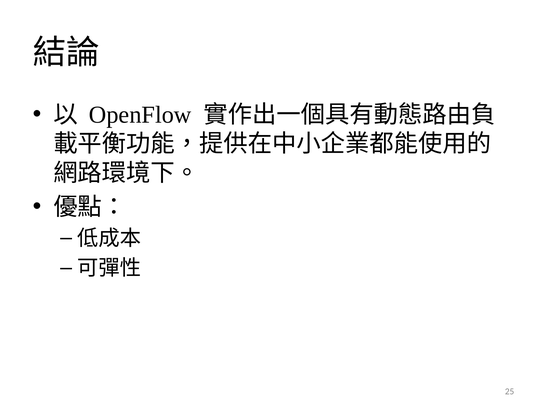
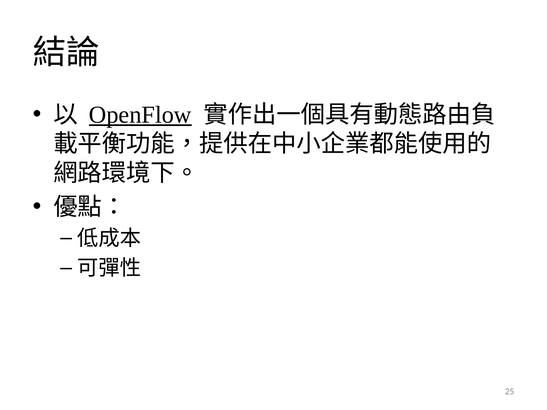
OpenFlow underline: none -> present
